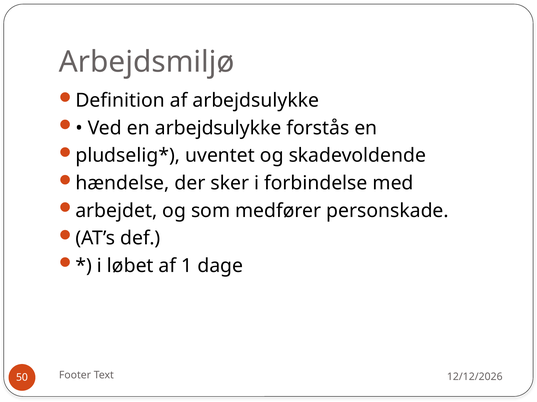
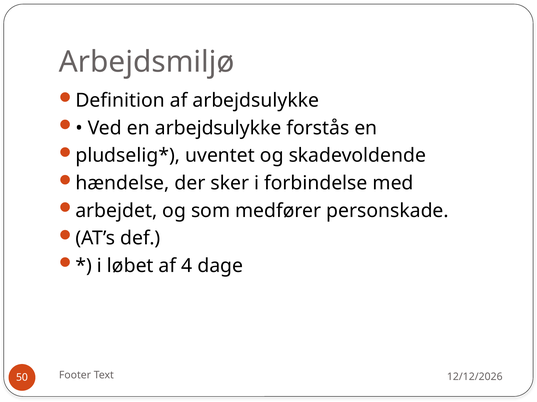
1: 1 -> 4
